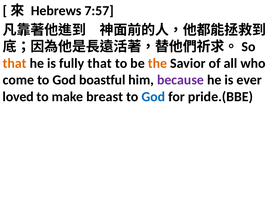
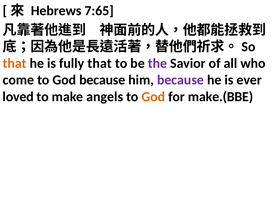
7:57: 7:57 -> 7:65
the colour: orange -> purple
God boastful: boastful -> because
breast: breast -> angels
God at (153, 97) colour: blue -> orange
pride.(BBE: pride.(BBE -> make.(BBE
